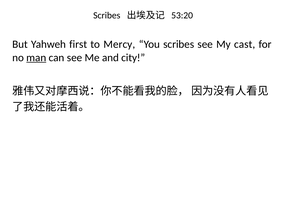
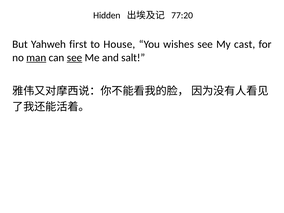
Scribes at (107, 15): Scribes -> Hidden
53:20: 53:20 -> 77:20
Mercy: Mercy -> House
You scribes: scribes -> wishes
see at (75, 58) underline: none -> present
city: city -> salt
